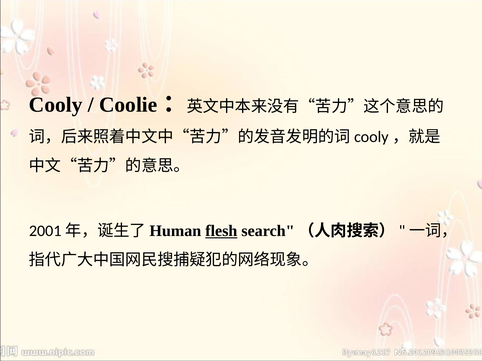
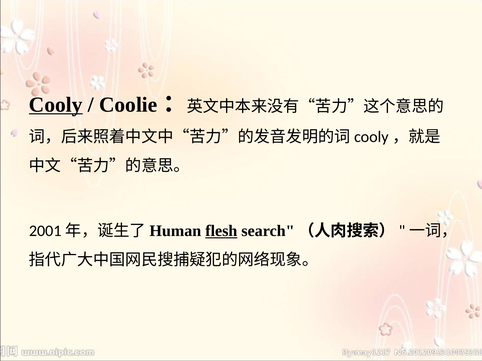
Cooly underline: none -> present
